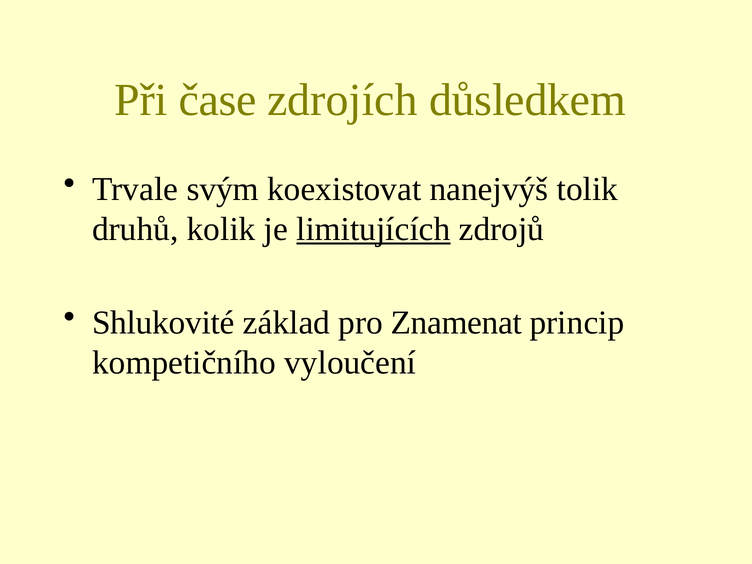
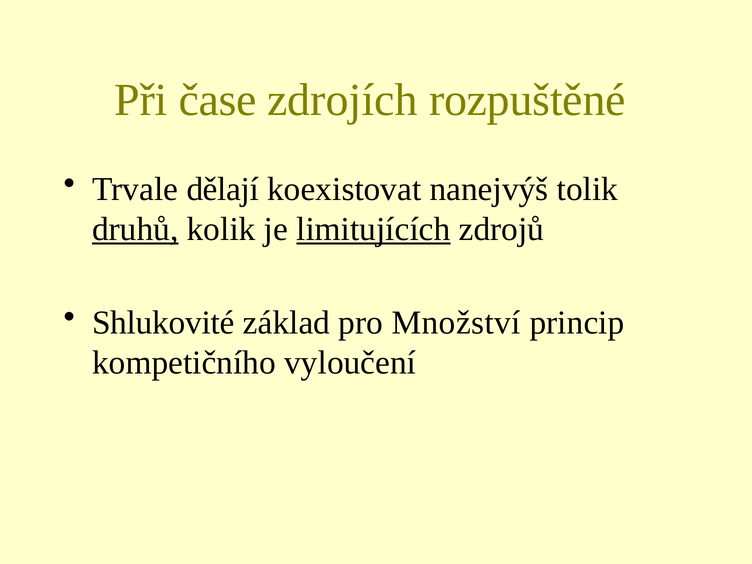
důsledkem: důsledkem -> rozpuštěné
svým: svým -> dělají
druhů underline: none -> present
Znamenat: Znamenat -> Množství
